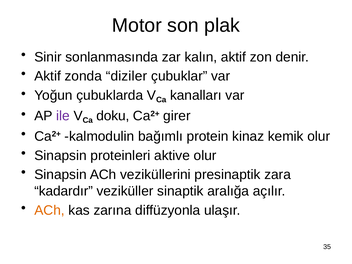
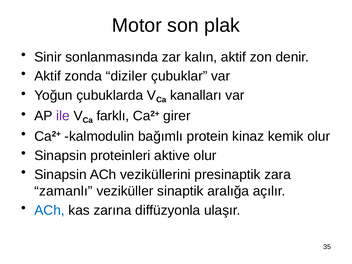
doku: doku -> farklı
kadardır: kadardır -> zamanlı
ACh at (50, 210) colour: orange -> blue
